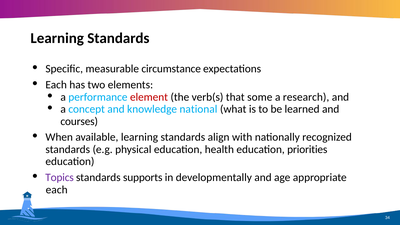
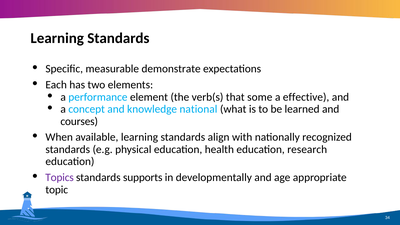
circumstance: circumstance -> demonstrate
element colour: red -> black
research: research -> effective
priorities: priorities -> research
each at (57, 190): each -> topic
